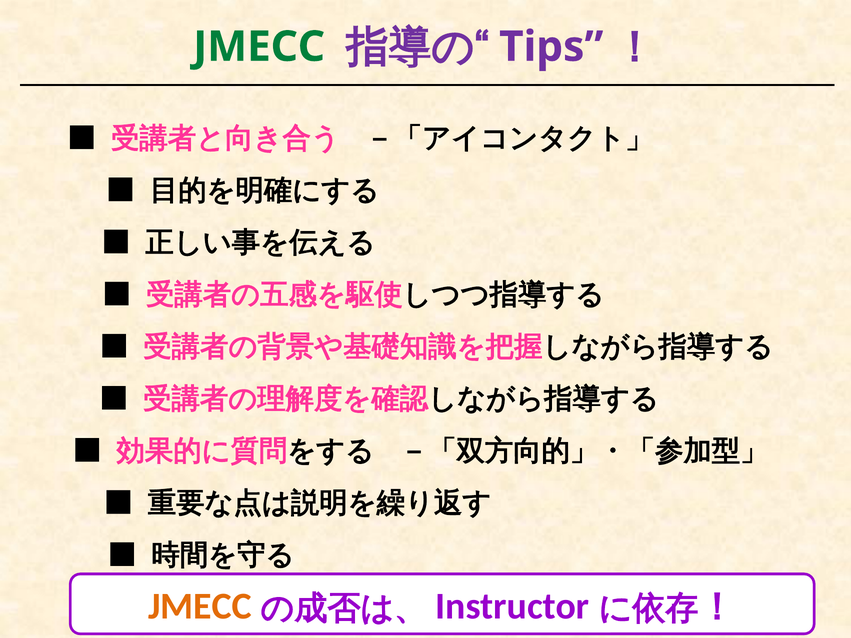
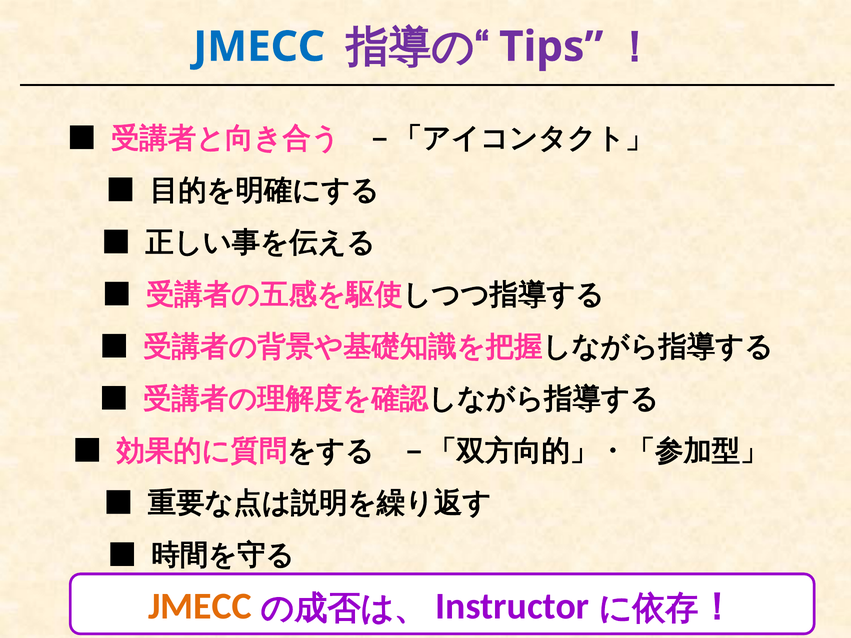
JMECC at (259, 47) colour: green -> blue
